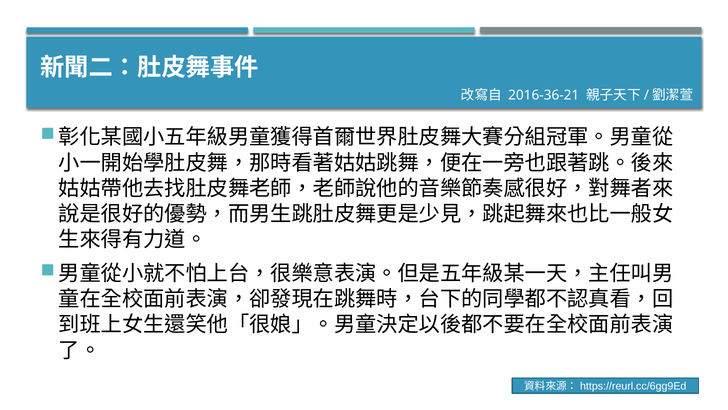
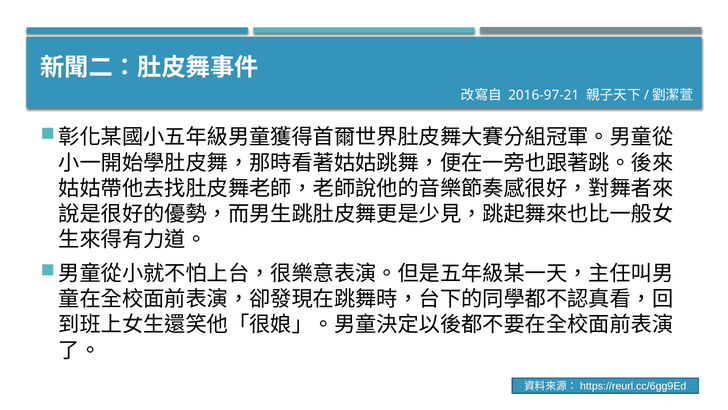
2016-36-21: 2016-36-21 -> 2016-97-21
